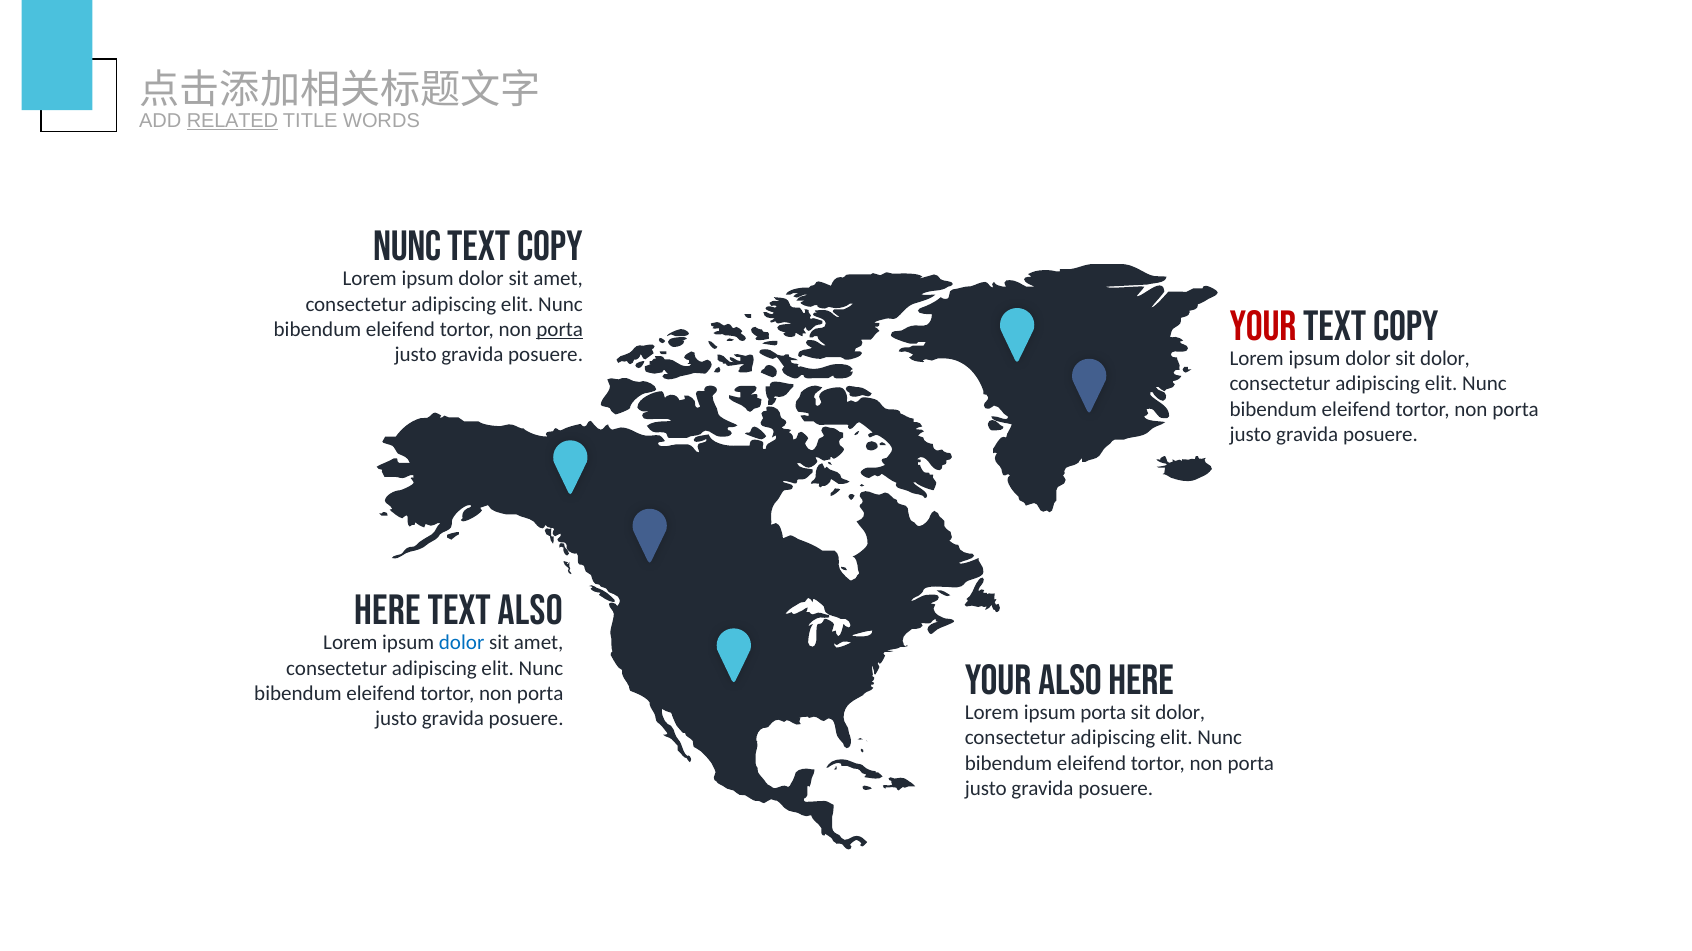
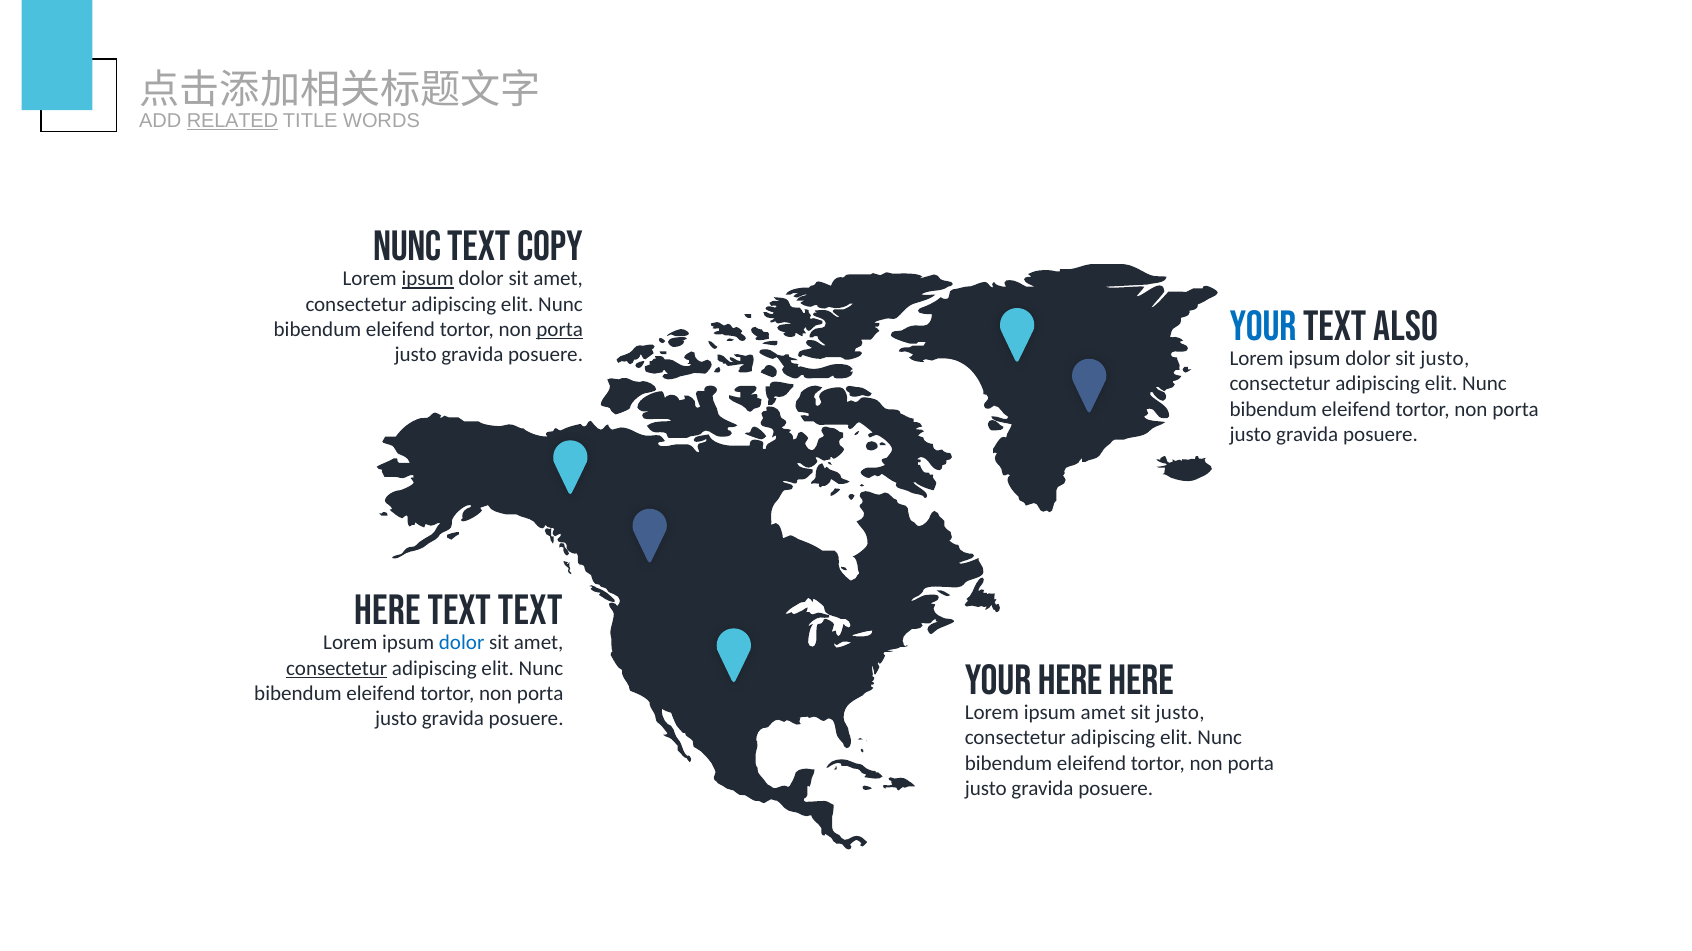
ipsum at (428, 279) underline: none -> present
Your at (1263, 327) colour: red -> blue
copy at (1406, 327): copy -> also
dolor sit dolor: dolor -> justo
text also: also -> text
consectetur at (337, 669) underline: none -> present
Your also: also -> here
ipsum porta: porta -> amet
dolor at (1180, 713): dolor -> justo
